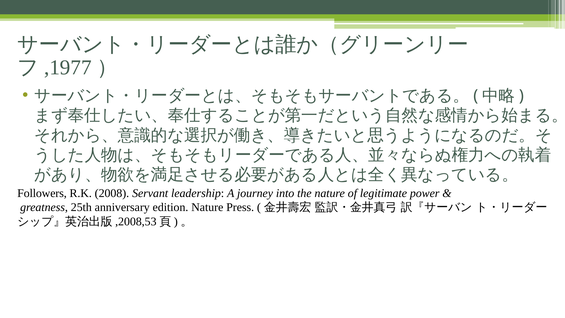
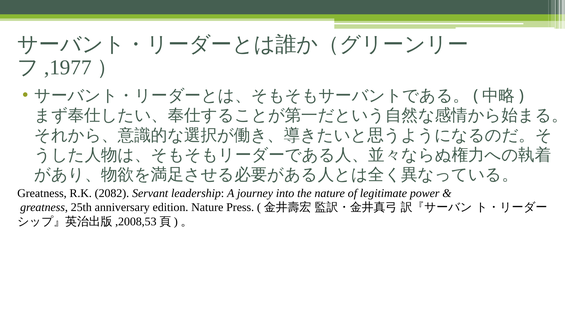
Followers at (42, 193): Followers -> Greatness
2008: 2008 -> 2082
